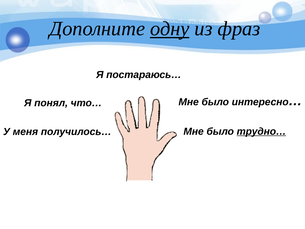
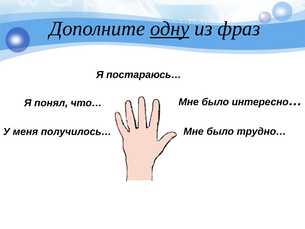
трудно… underline: present -> none
